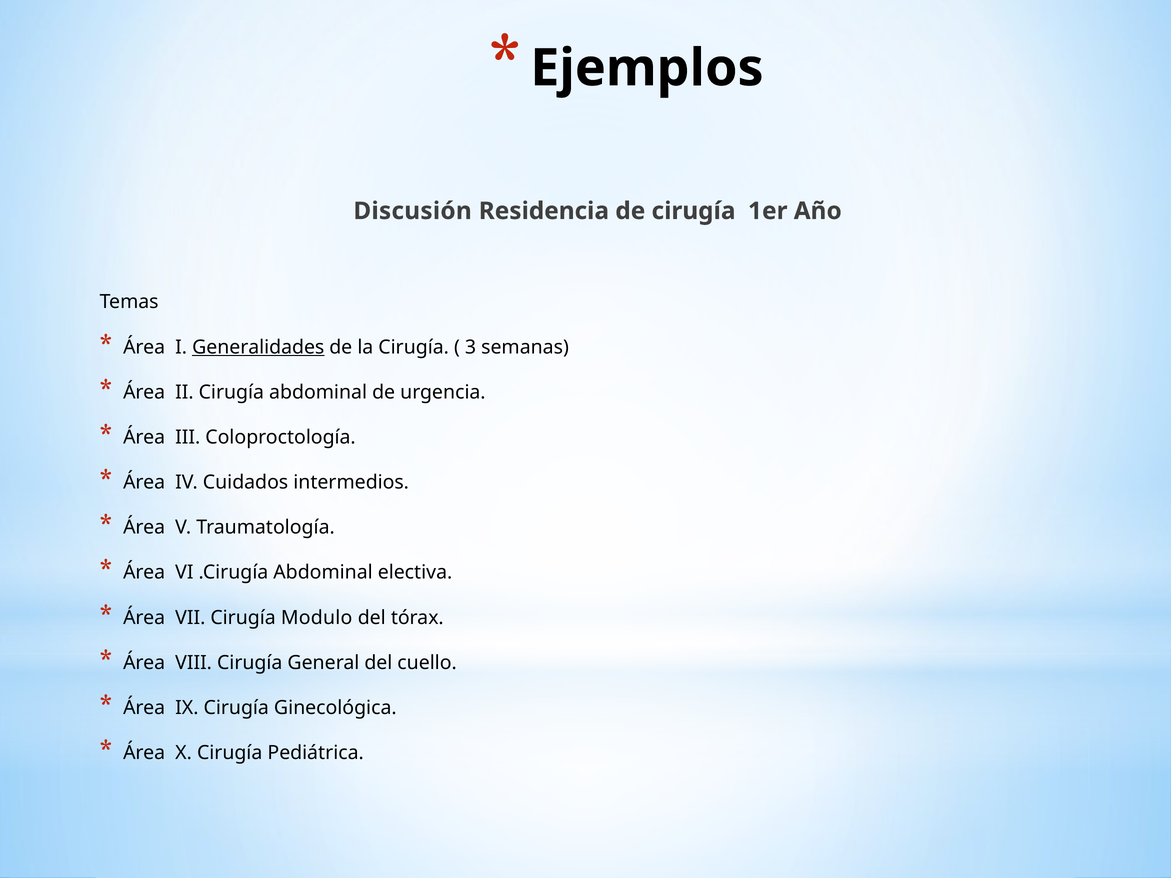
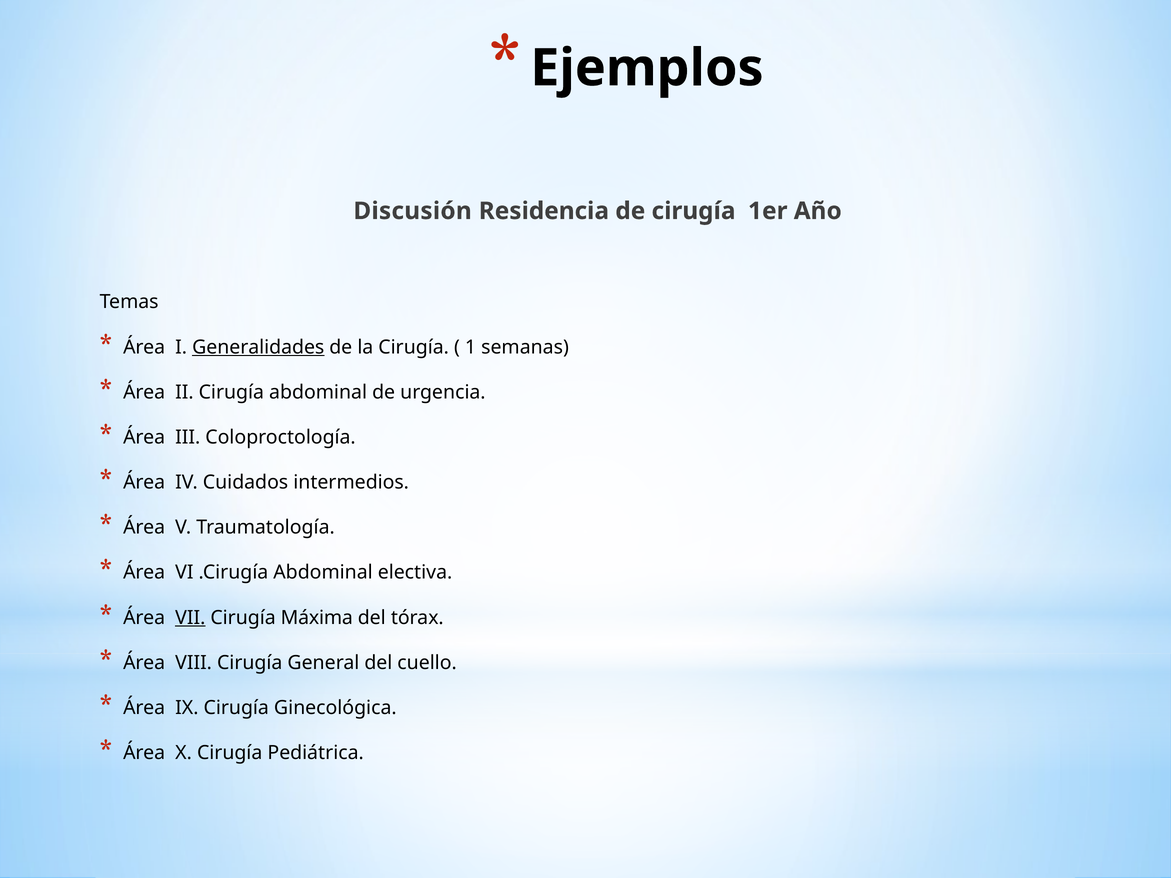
3: 3 -> 1
VII underline: none -> present
Modulo: Modulo -> Máxima
